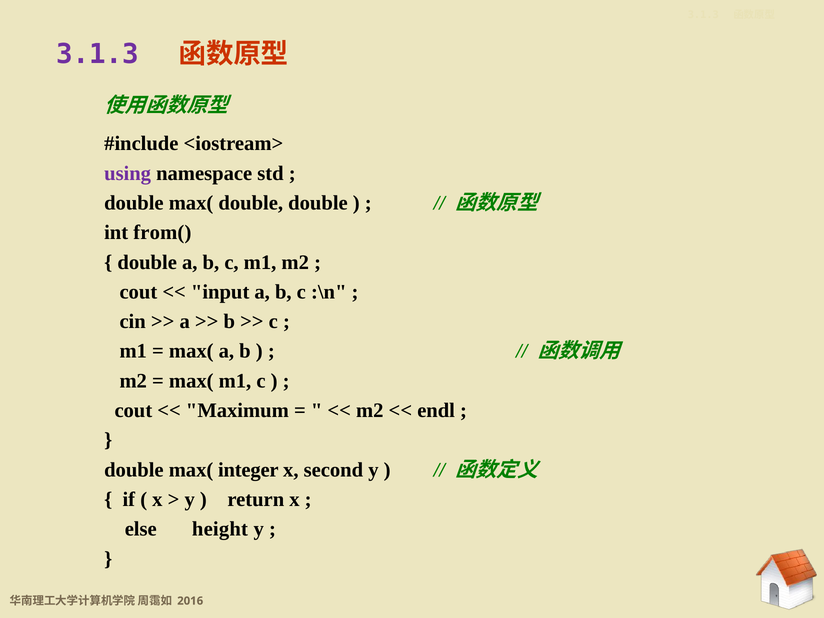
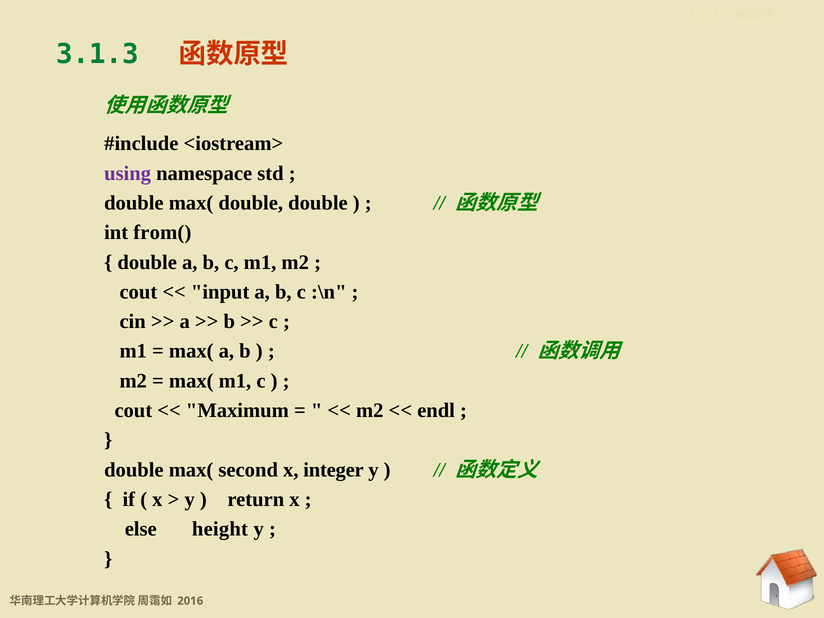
3.1.3 at (98, 54) colour: purple -> green
integer: integer -> second
second: second -> integer
